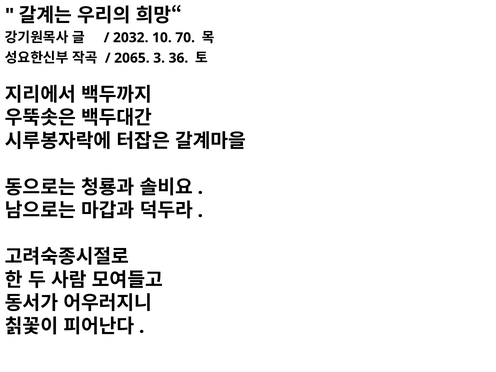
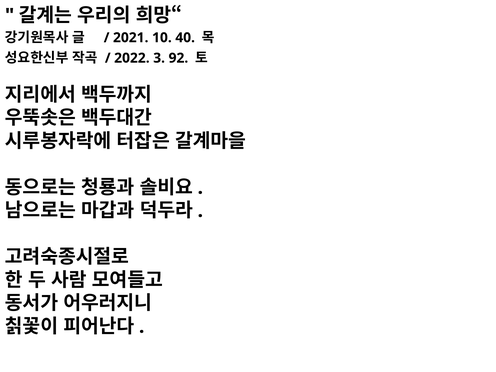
2032: 2032 -> 2021
70: 70 -> 40
2065: 2065 -> 2022
36: 36 -> 92
